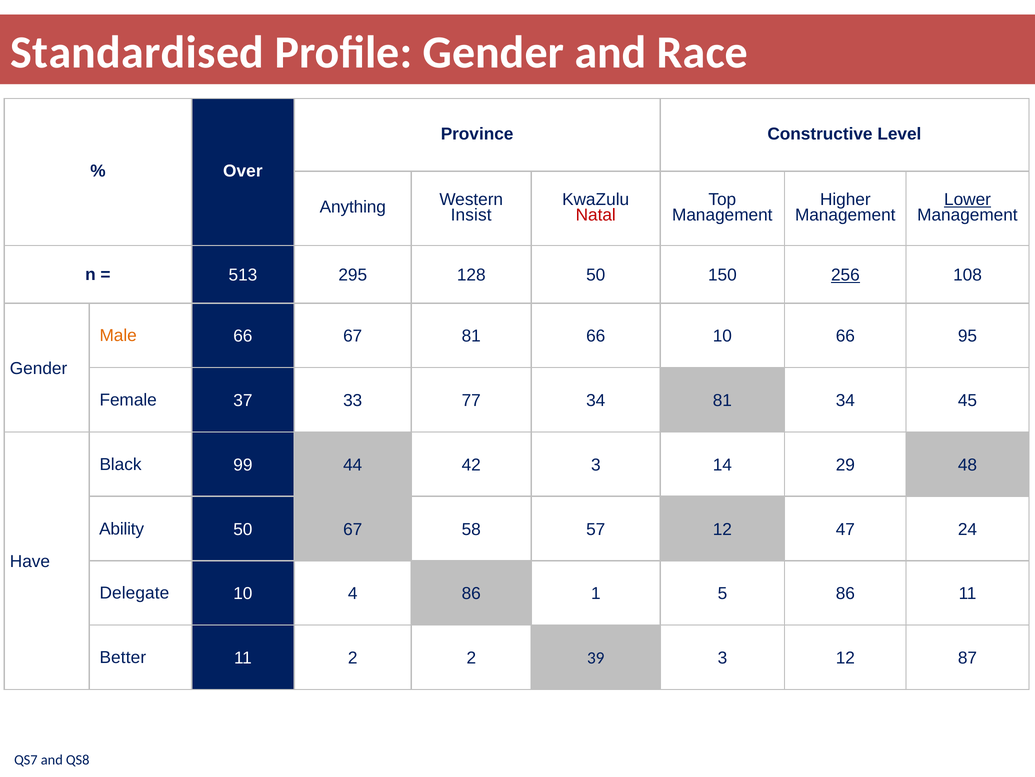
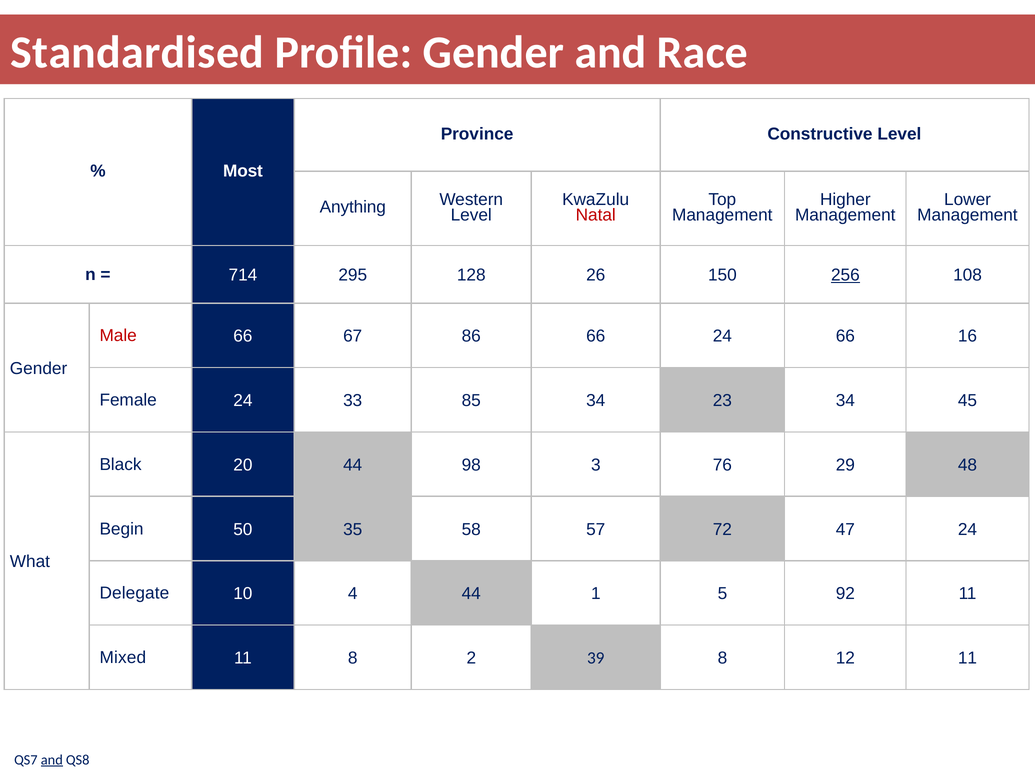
Over: Over -> Most
Lower underline: present -> none
Insist at (471, 215): Insist -> Level
513: 513 -> 714
128 50: 50 -> 26
Male colour: orange -> red
67 81: 81 -> 86
66 10: 10 -> 24
95: 95 -> 16
Female 37: 37 -> 24
77: 77 -> 85
34 81: 81 -> 23
99: 99 -> 20
42: 42 -> 98
14: 14 -> 76
Ability: Ability -> Begin
50 67: 67 -> 35
57 12: 12 -> 72
Have: Have -> What
4 86: 86 -> 44
5 86: 86 -> 92
Better: Better -> Mixed
11 2: 2 -> 8
39 3: 3 -> 8
12 87: 87 -> 11
and at (52, 759) underline: none -> present
